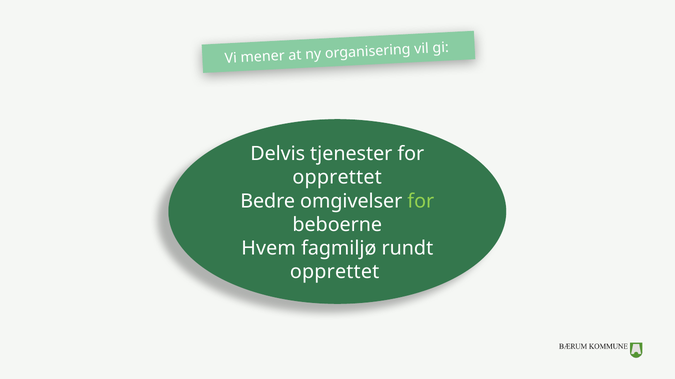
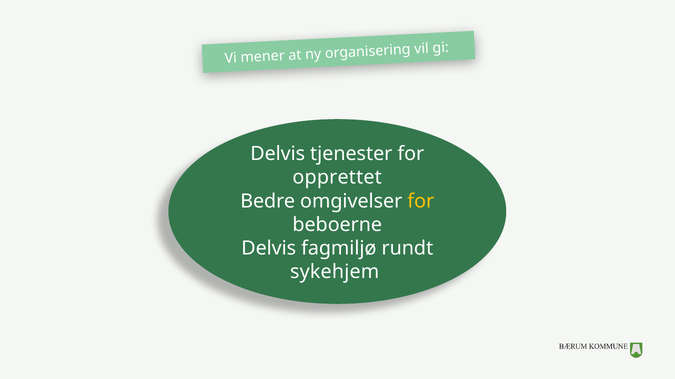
for at (421, 201) colour: light green -> yellow
Hvem at (269, 249): Hvem -> Delvis
opprettet at (335, 272): opprettet -> sykehjem
